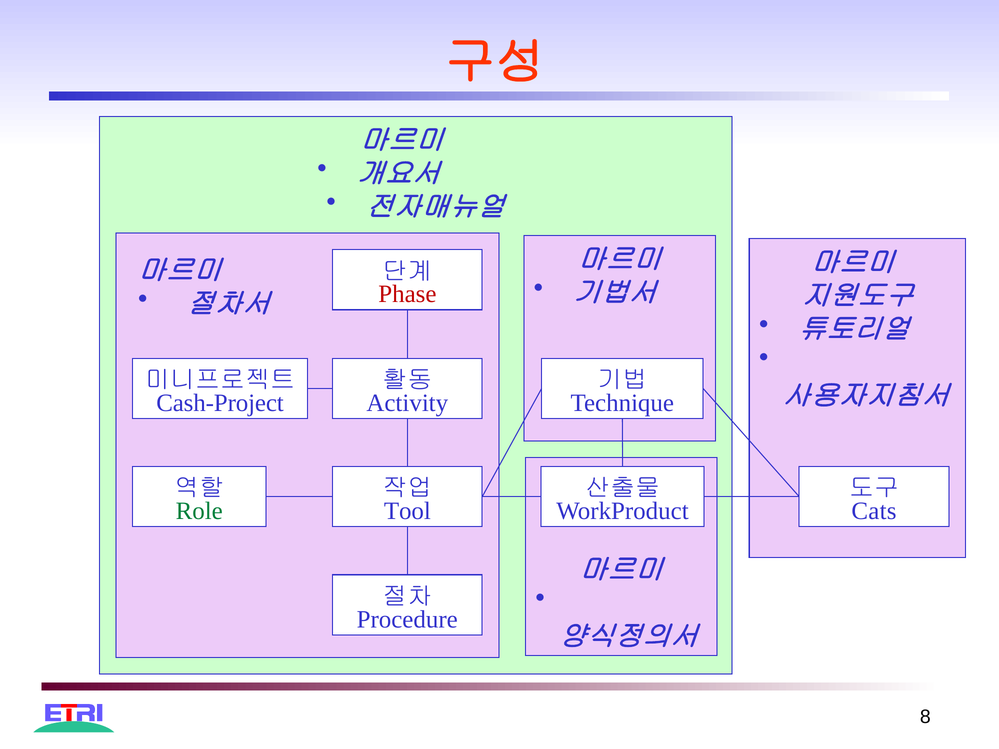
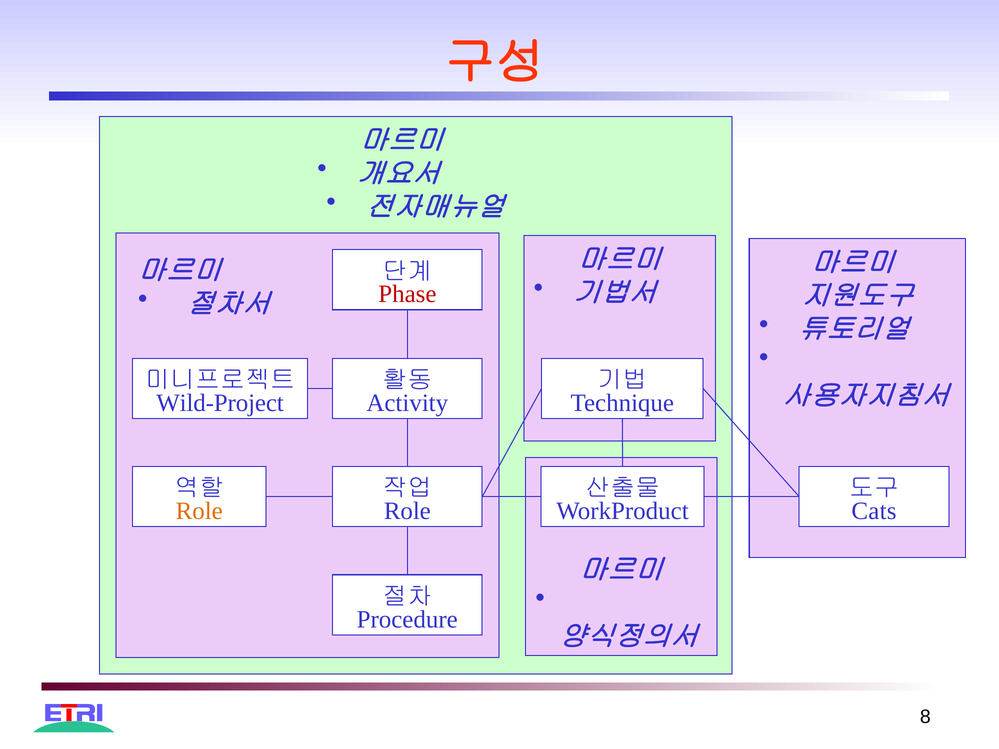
Cash-Project: Cash-Project -> Wild-Project
Role at (199, 511) colour: green -> orange
Tool at (407, 511): Tool -> Role
